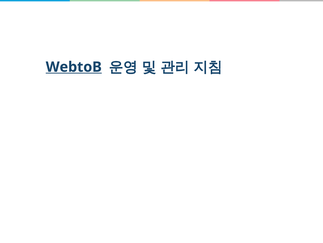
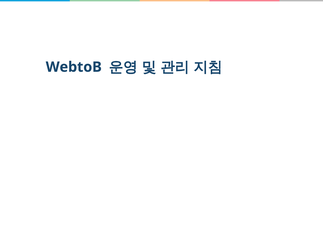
WebtoB underline: present -> none
